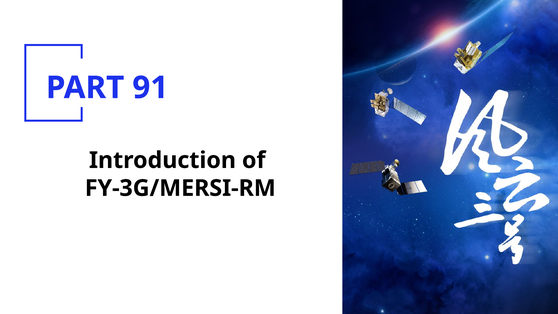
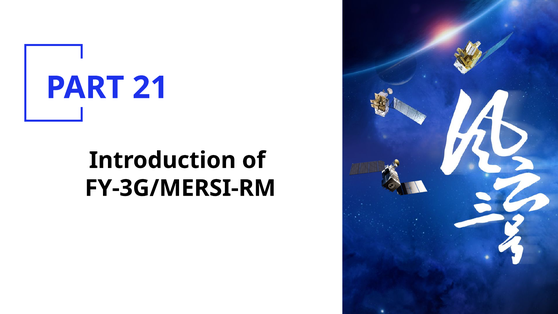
91: 91 -> 21
